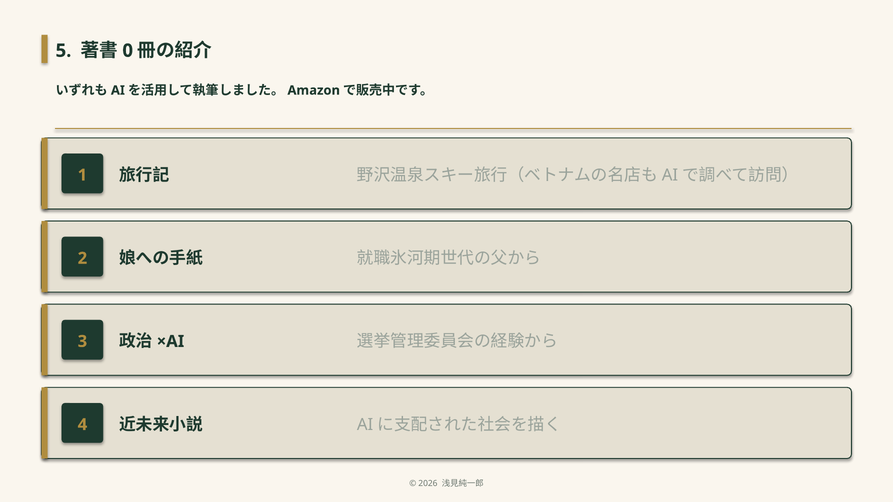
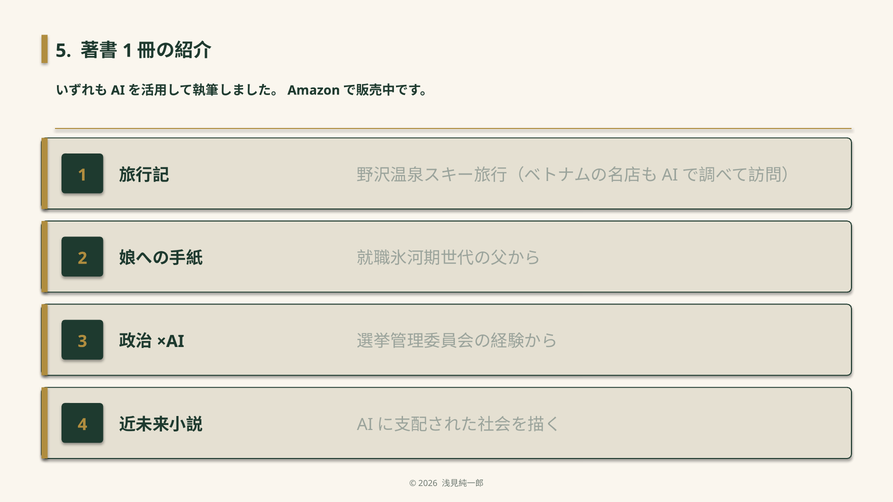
0 at (128, 51): 0 -> 1
